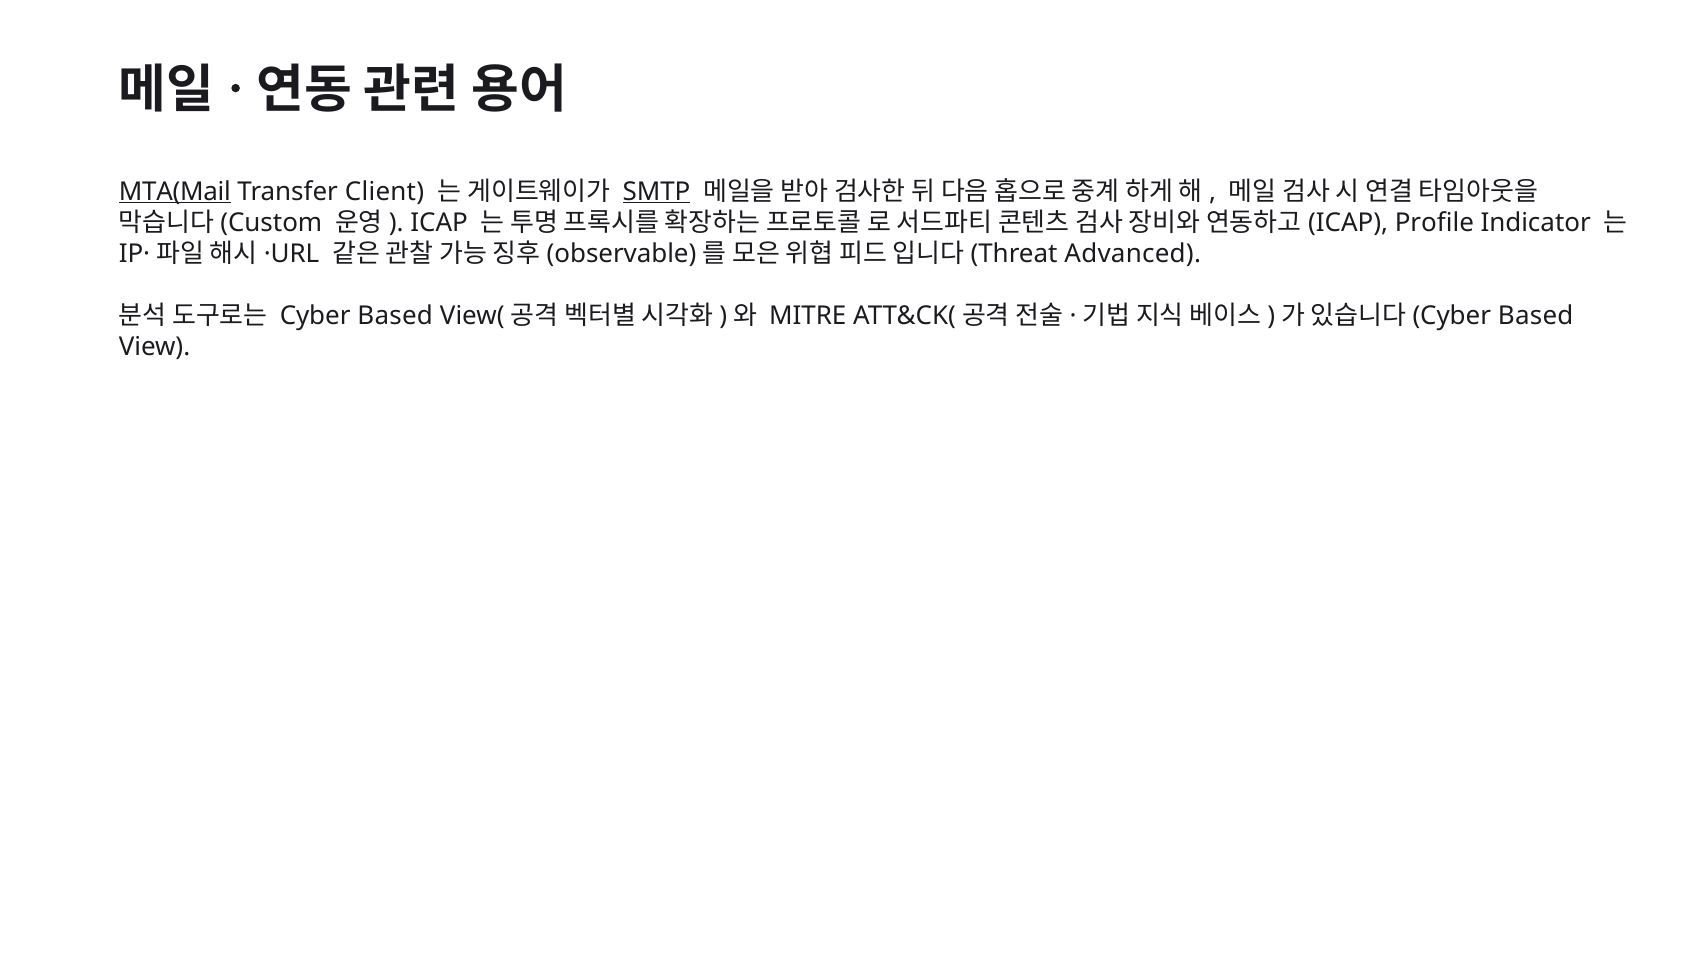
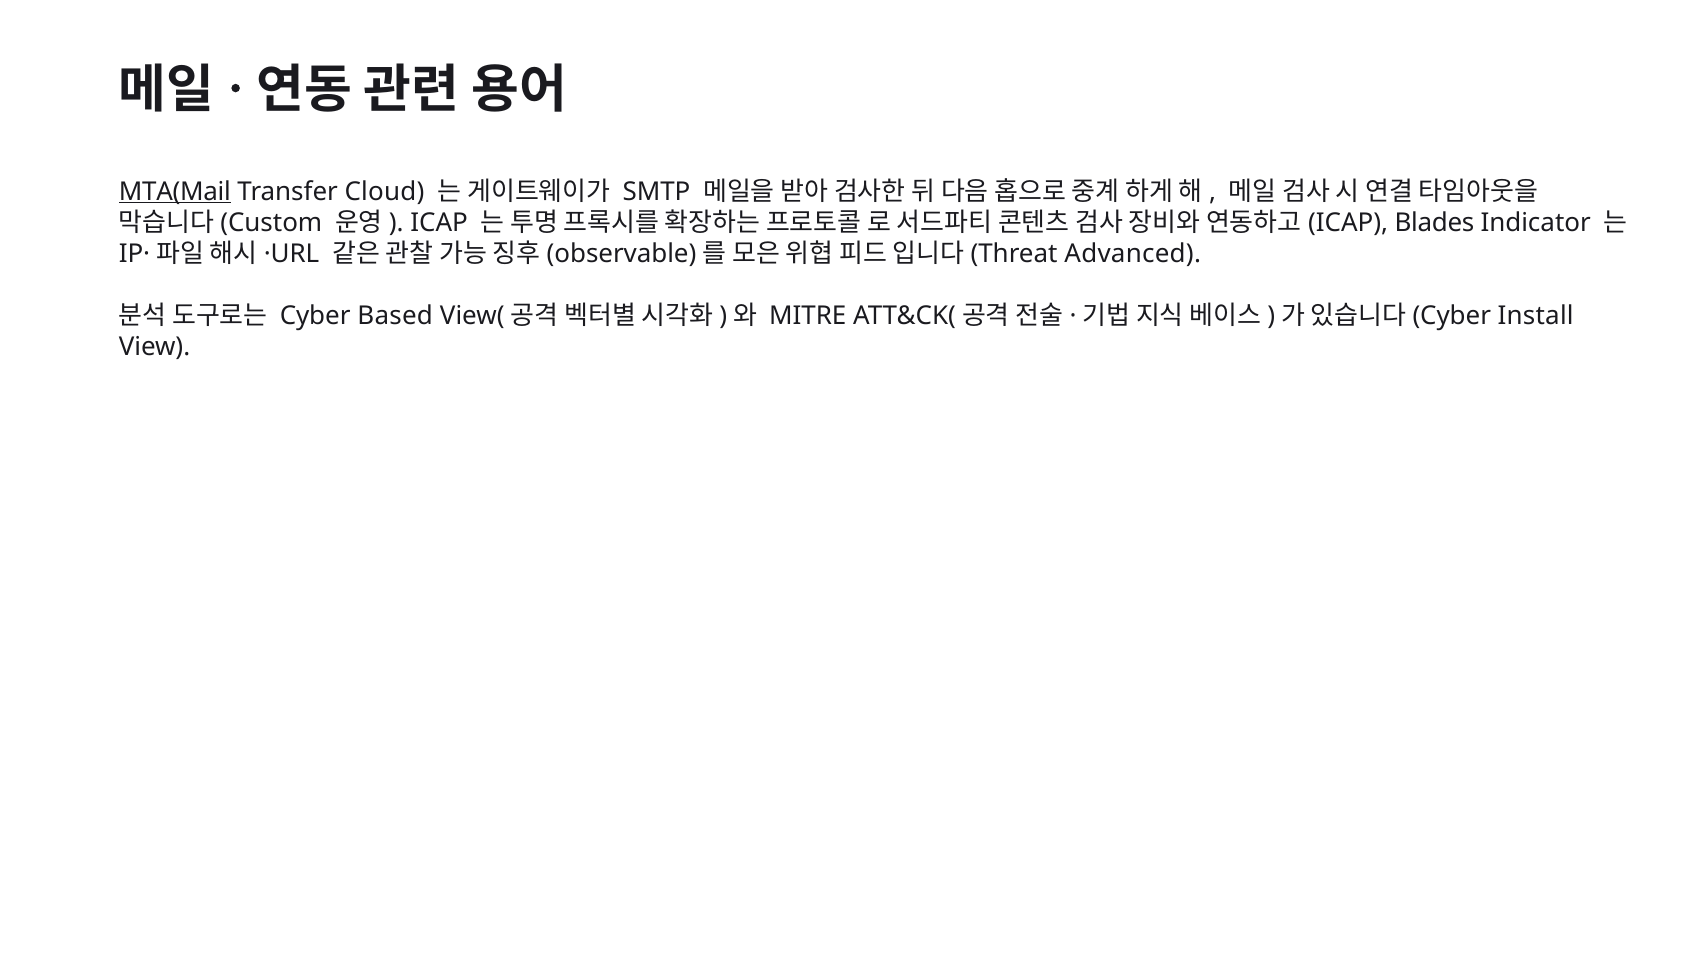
Client: Client -> Cloud
SMTP underline: present -> none
Profile: Profile -> Blades
Based at (1536, 316): Based -> Install
